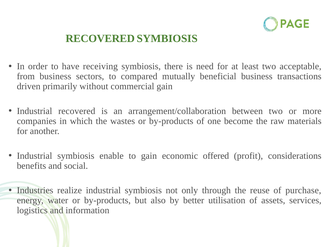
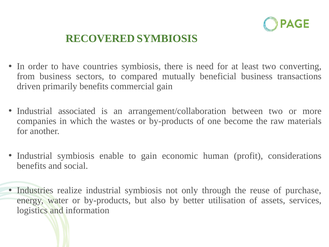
receiving: receiving -> countries
acceptable: acceptable -> converting
primarily without: without -> benefits
Industrial recovered: recovered -> associated
offered: offered -> human
